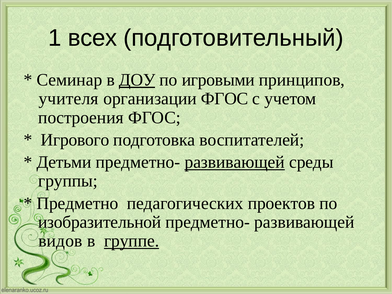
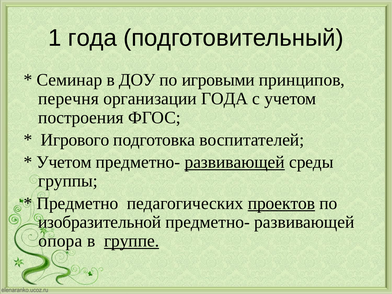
1 всех: всех -> года
ДОУ underline: present -> none
учителя: учителя -> перечня
организации ФГОС: ФГОС -> ГОДА
Детьми at (64, 162): Детьми -> Учетом
проектов underline: none -> present
видов: видов -> опора
